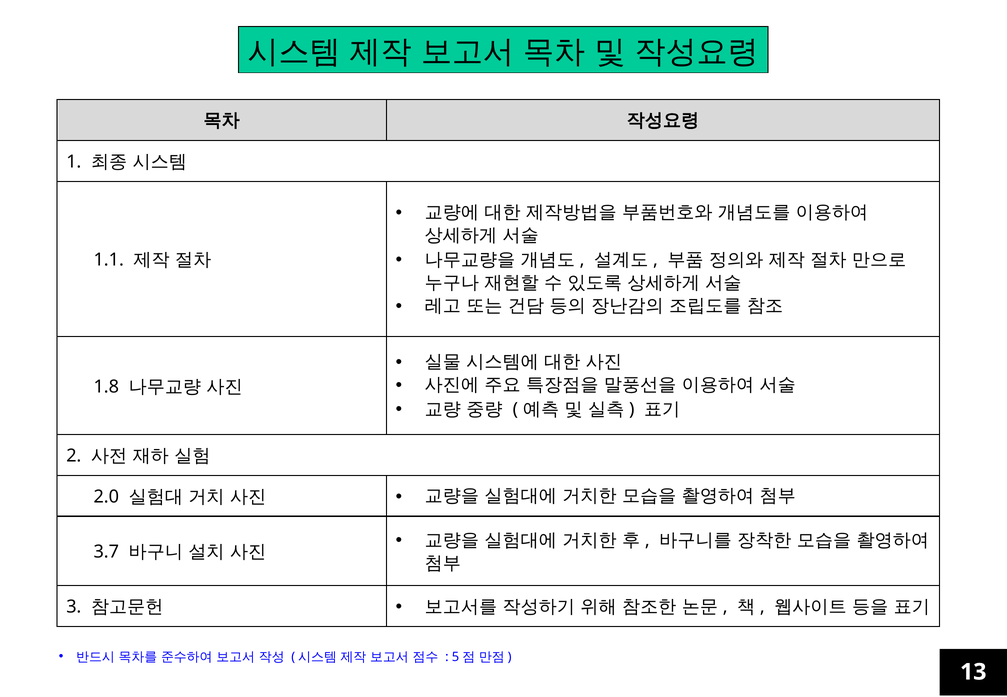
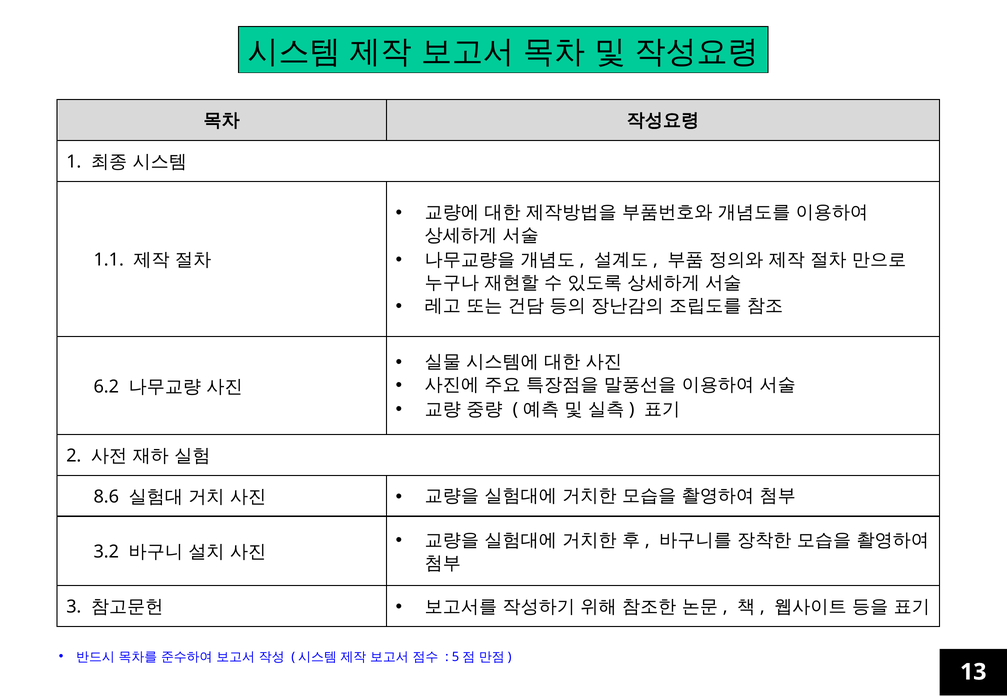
1.8: 1.8 -> 6.2
2.0: 2.0 -> 8.6
3.7: 3.7 -> 3.2
